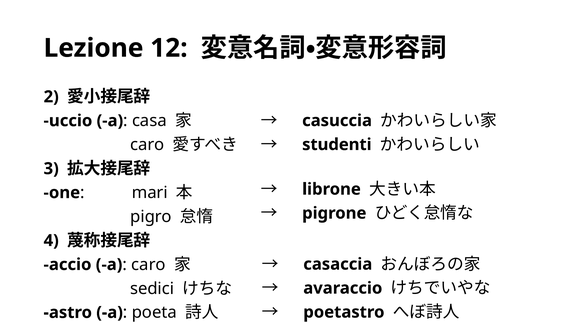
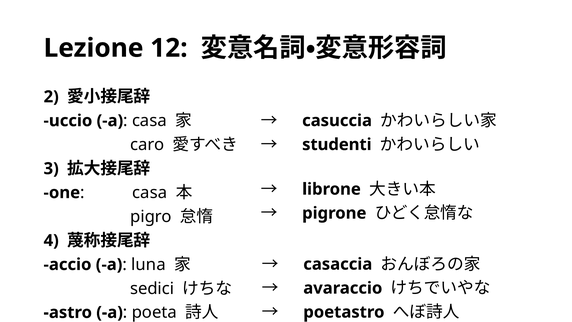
mari at (150, 192): mari -> casa
caro at (148, 264): caro -> luna
